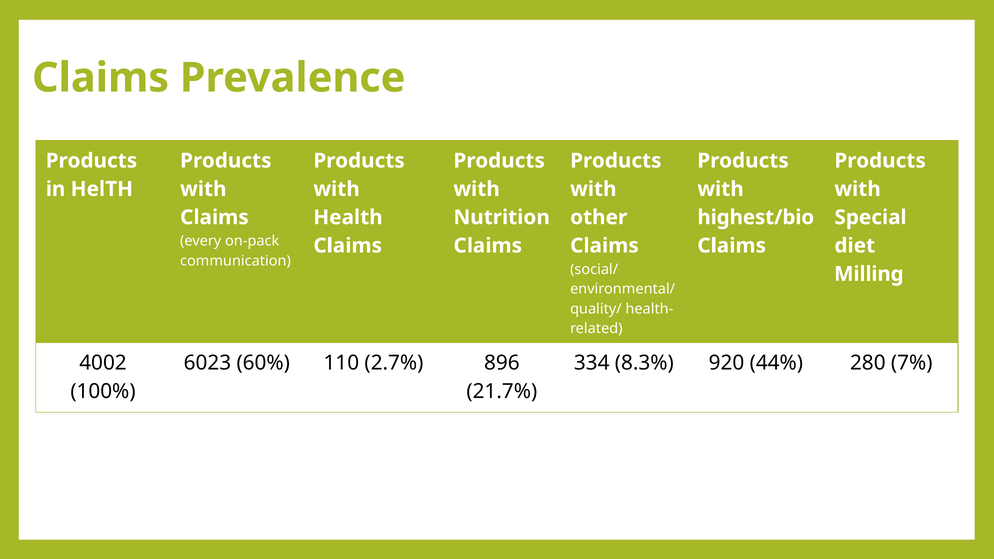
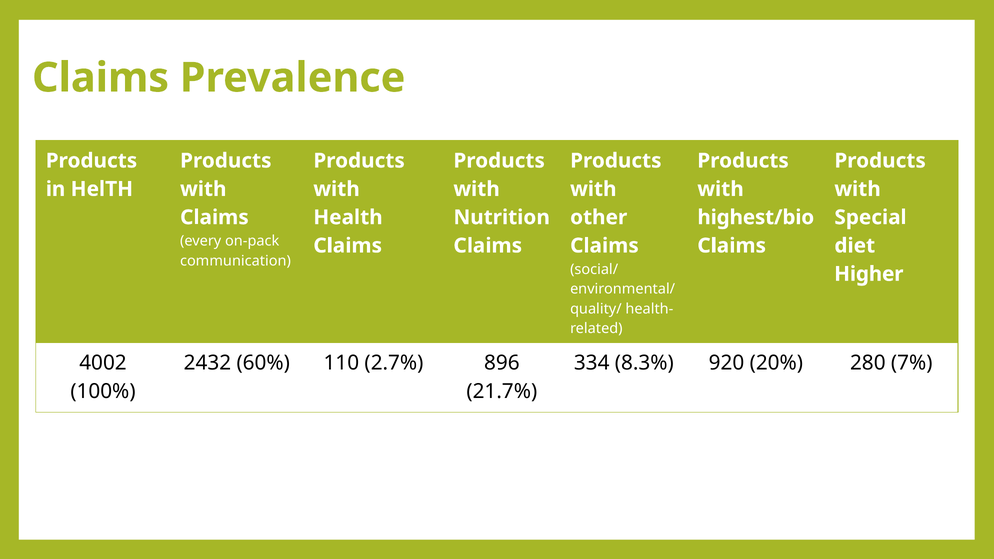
Milling: Milling -> Higher
6023: 6023 -> 2432
44%: 44% -> 20%
